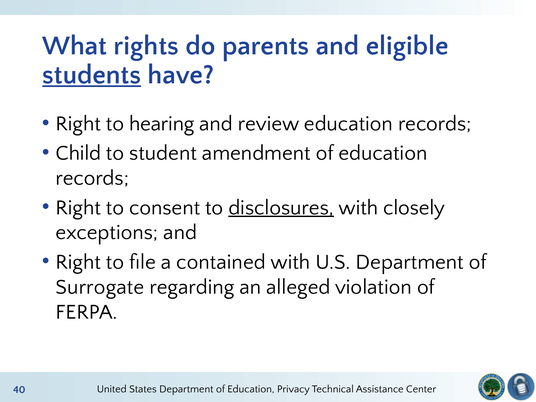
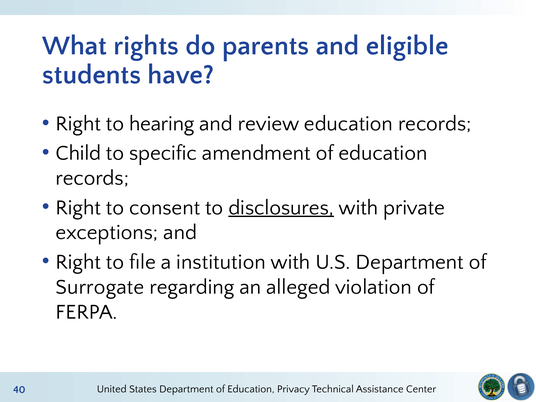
students underline: present -> none
student: student -> specific
closely: closely -> private
contained: contained -> institution
